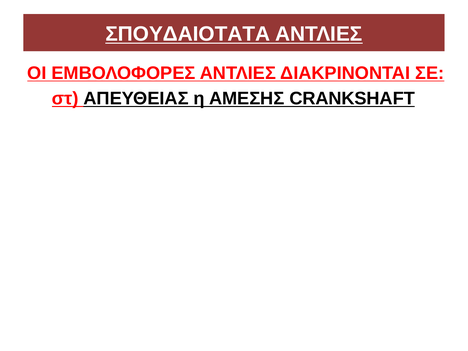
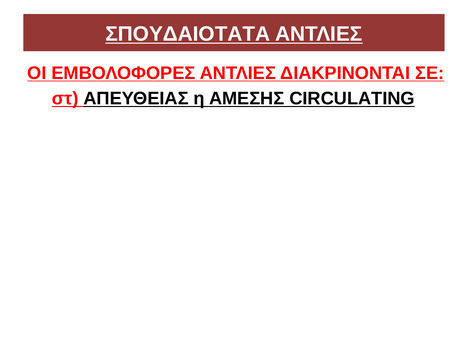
CRANKSHAFT: CRANKSHAFT -> CIRCULATING
